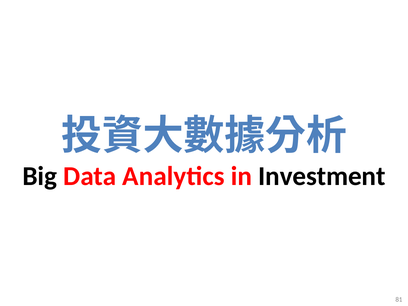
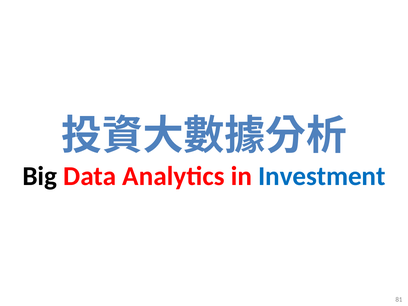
Investment colour: black -> blue
